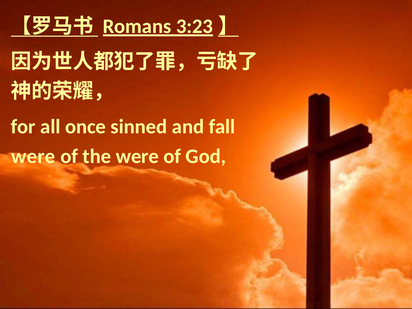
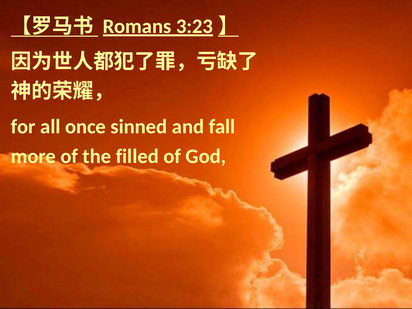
were at (33, 156): were -> more
the were: were -> filled
